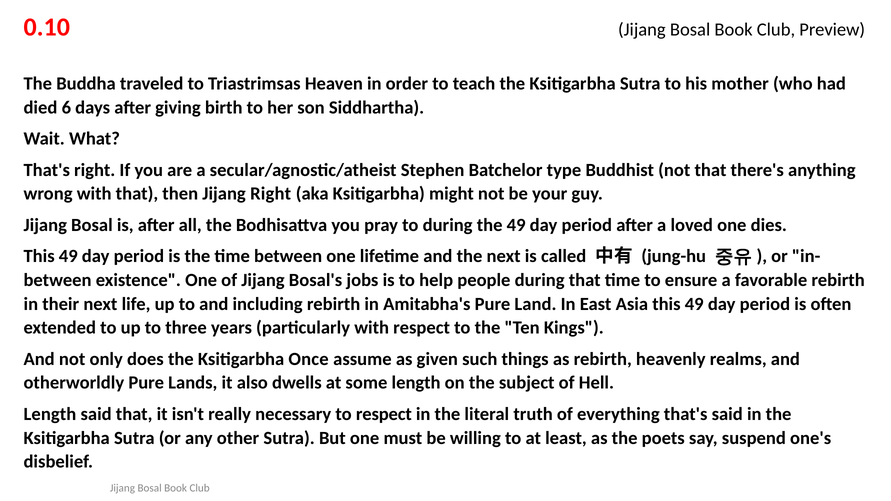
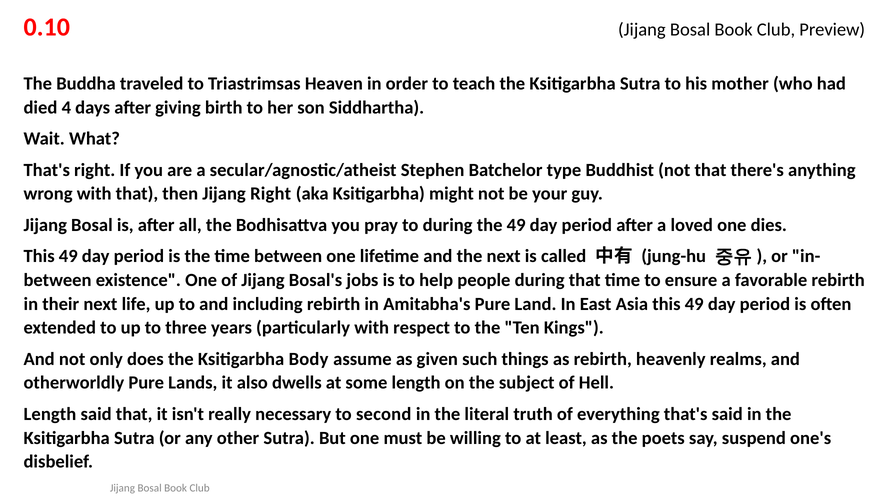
6: 6 -> 4
Once: Once -> Body
to respect: respect -> second
